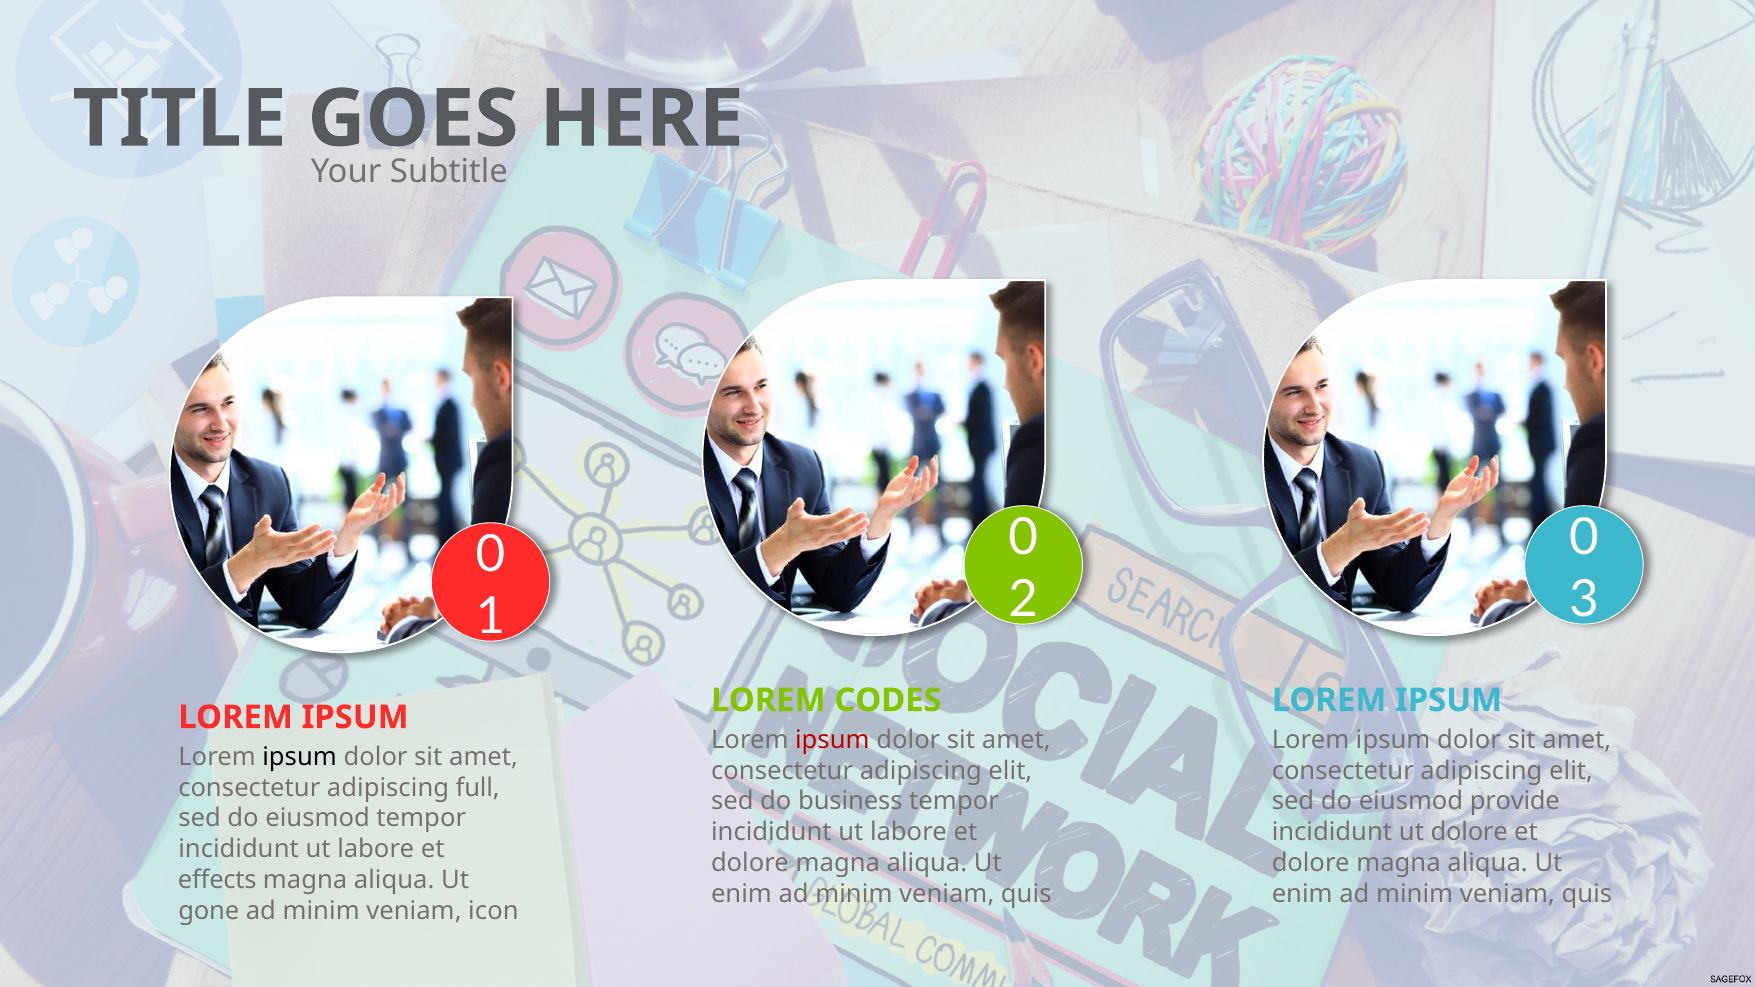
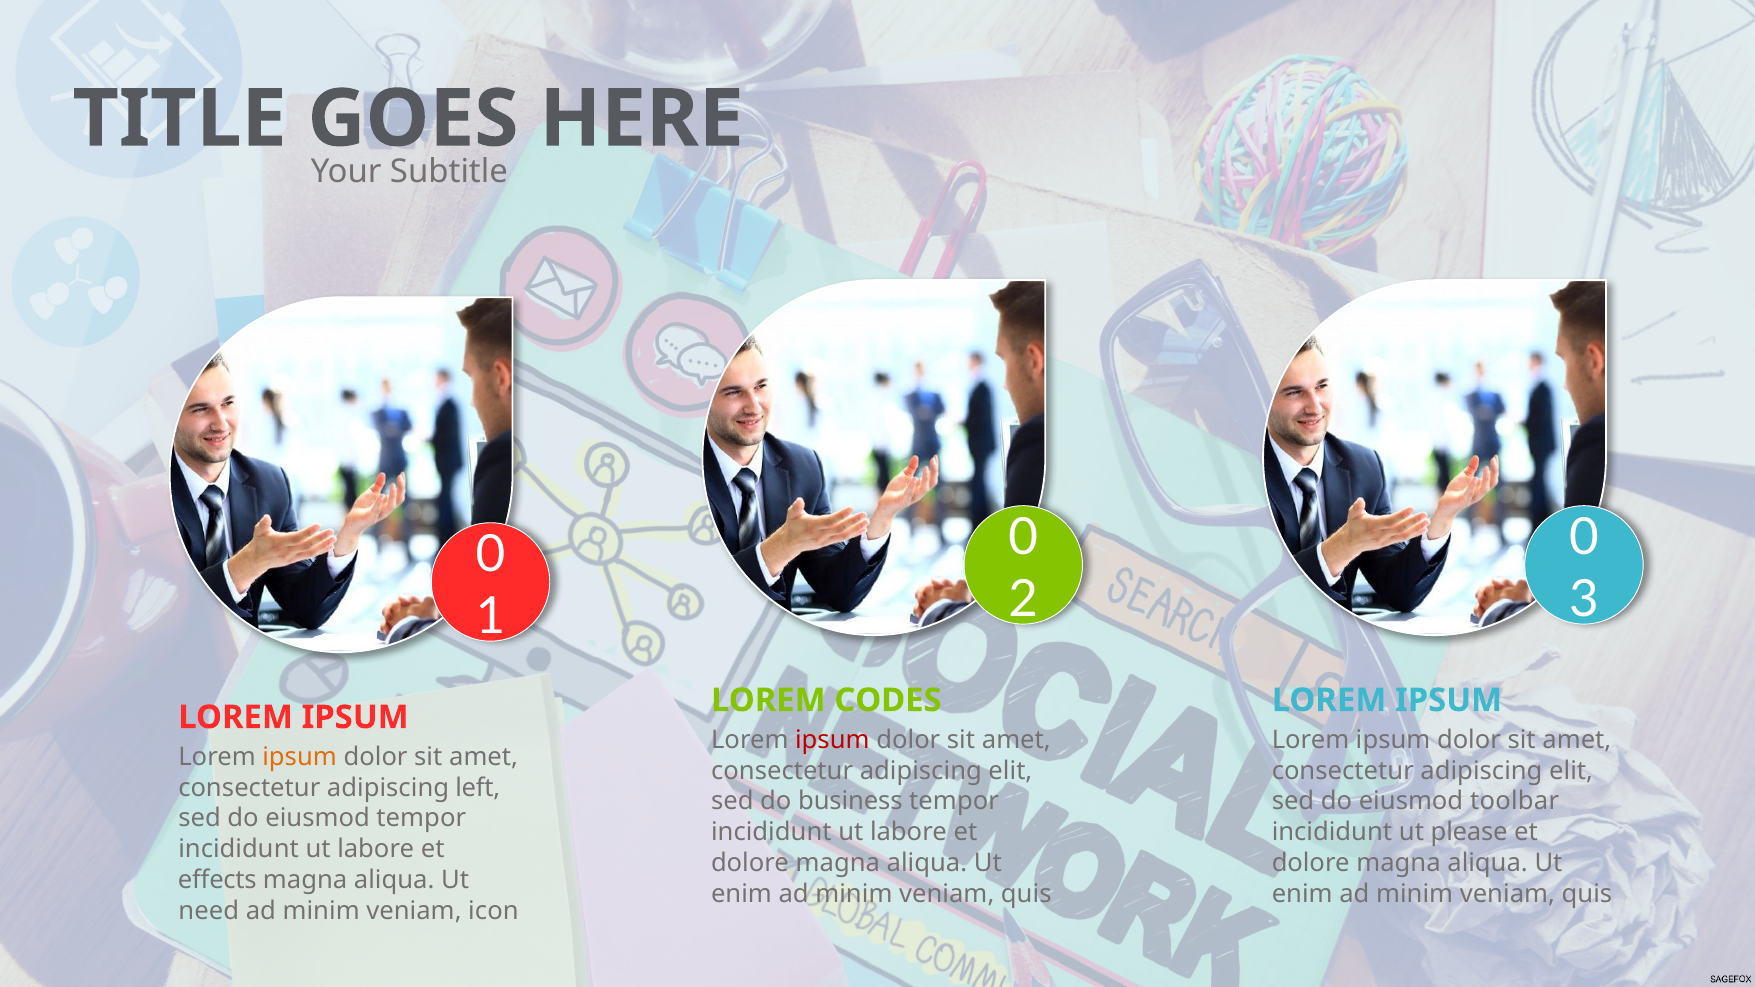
ipsum at (300, 757) colour: black -> orange
full: full -> left
provide: provide -> toolbar
ut dolore: dolore -> please
gone: gone -> need
